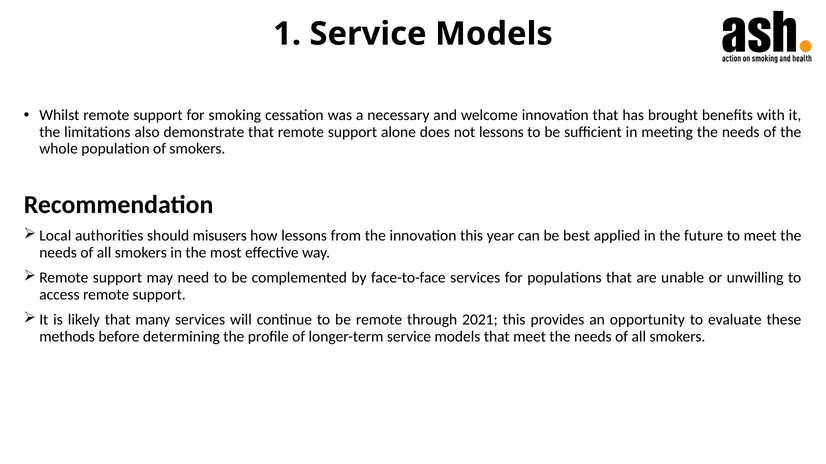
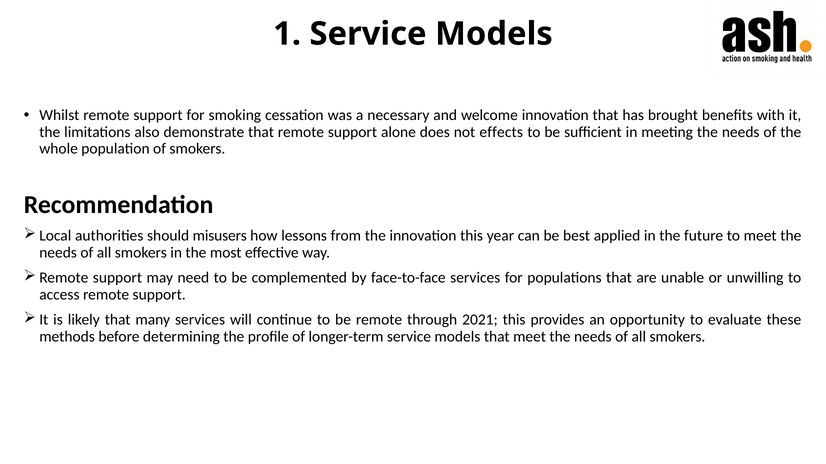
not lessons: lessons -> effects
